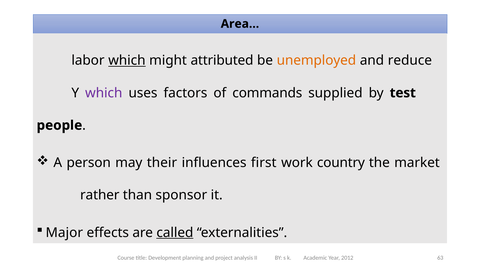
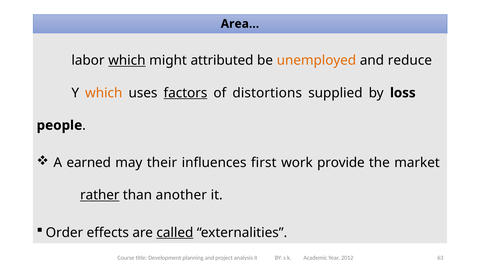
which at (104, 93) colour: purple -> orange
factors underline: none -> present
commands: commands -> distortions
test: test -> loss
person: person -> earned
country: country -> provide
rather underline: none -> present
sponsor: sponsor -> another
Major: Major -> Order
